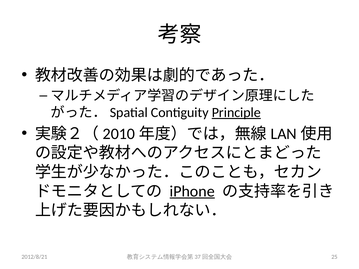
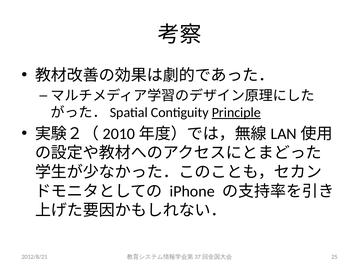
iPhone underline: present -> none
